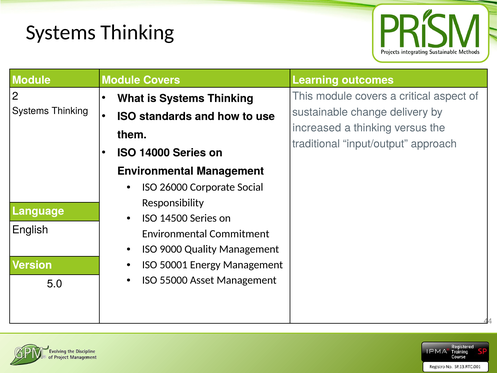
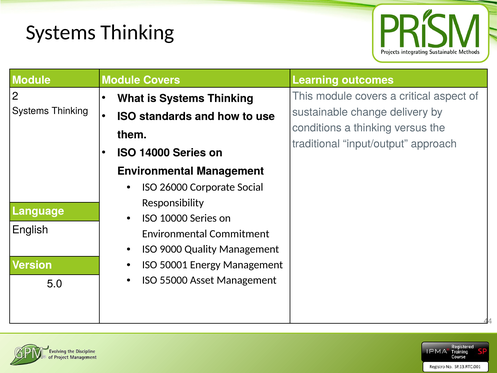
increased: increased -> conditions
14500: 14500 -> 10000
